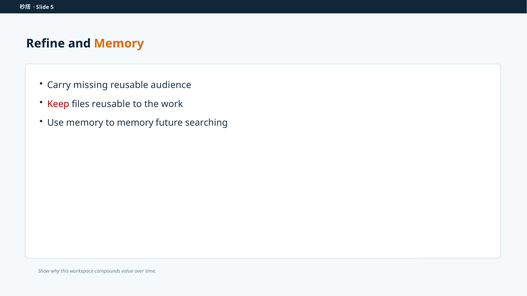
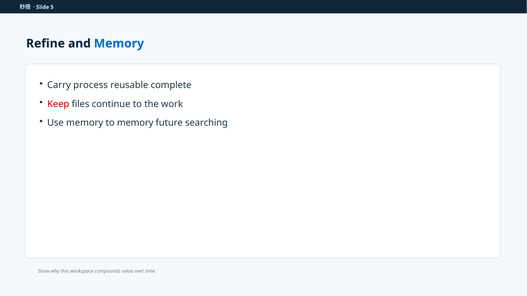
Memory at (119, 44) colour: orange -> blue
missing: missing -> process
audience: audience -> complete
files reusable: reusable -> continue
